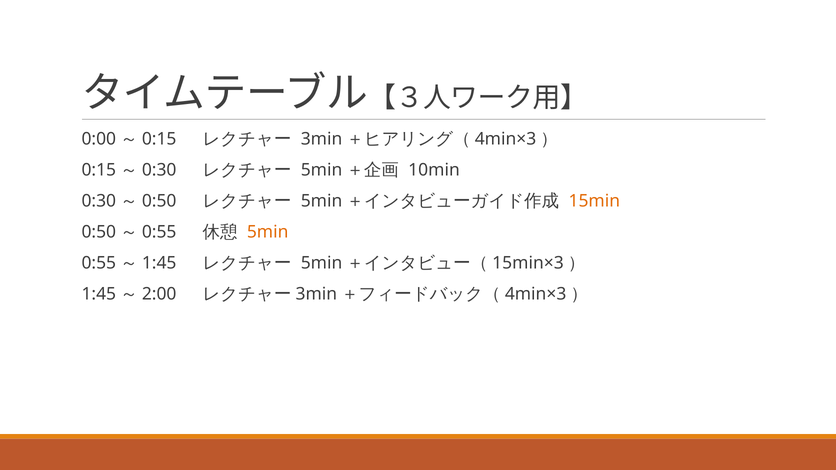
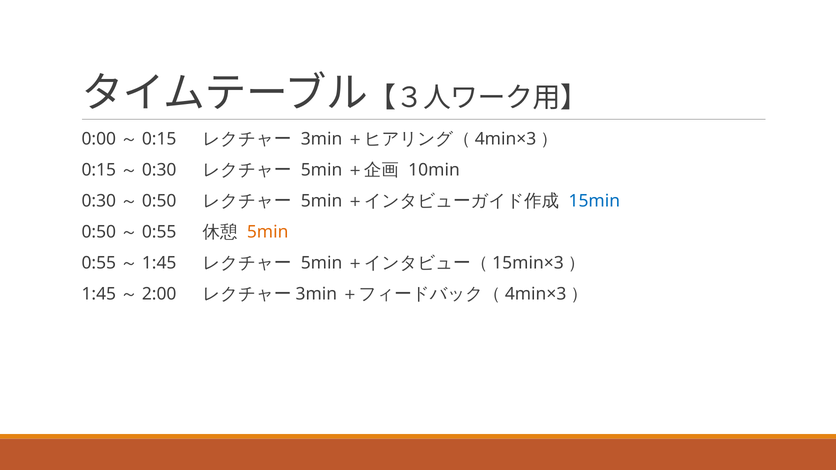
15min colour: orange -> blue
